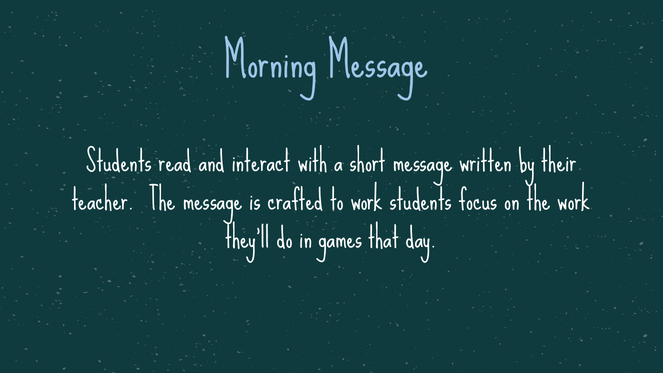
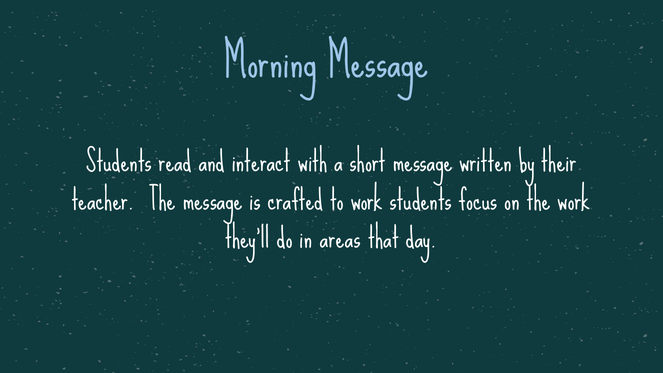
games: games -> areas
